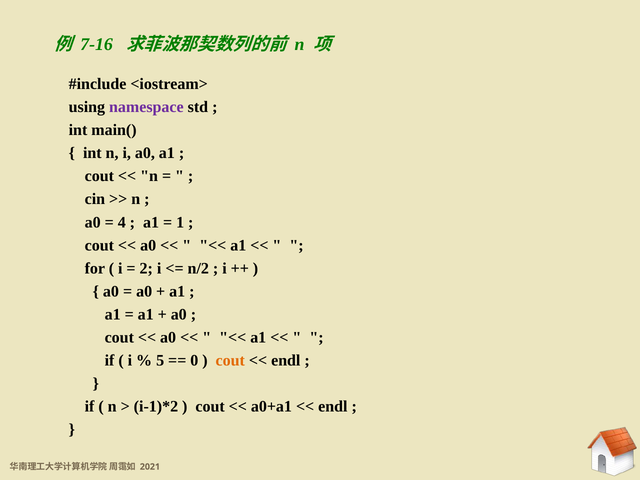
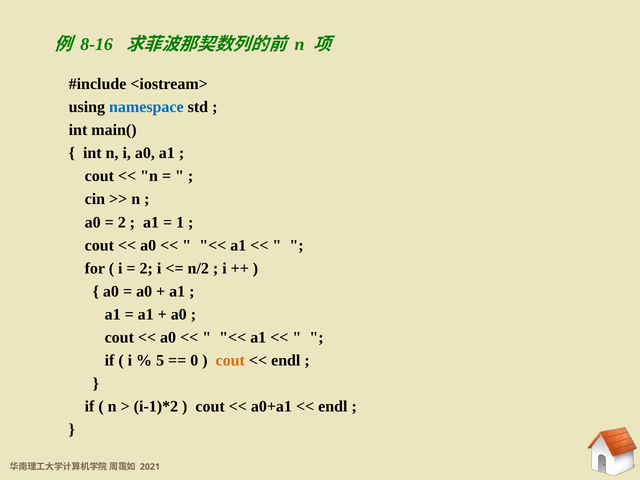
7-16: 7-16 -> 8-16
namespace colour: purple -> blue
4 at (122, 222): 4 -> 2
